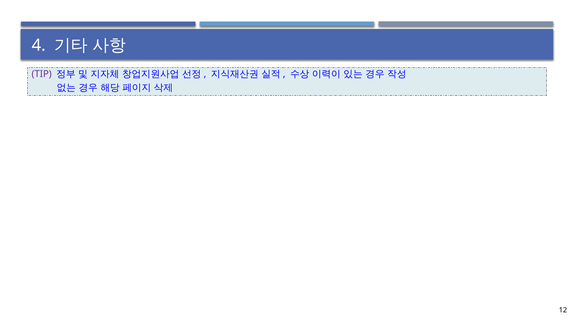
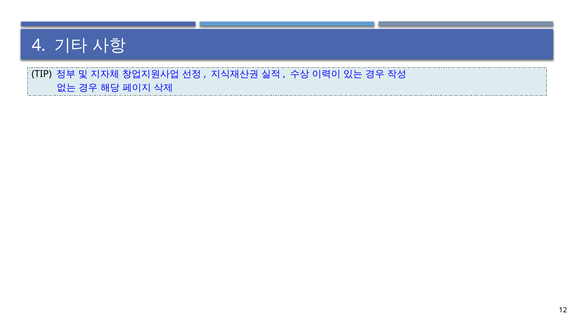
TIP colour: purple -> black
